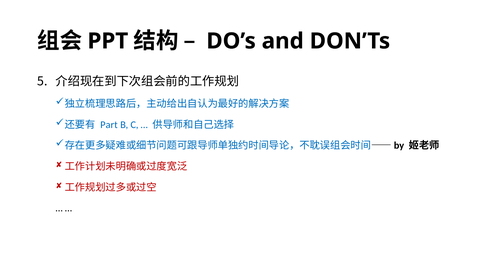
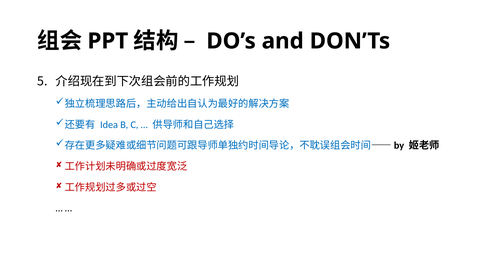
Part: Part -> Idea
